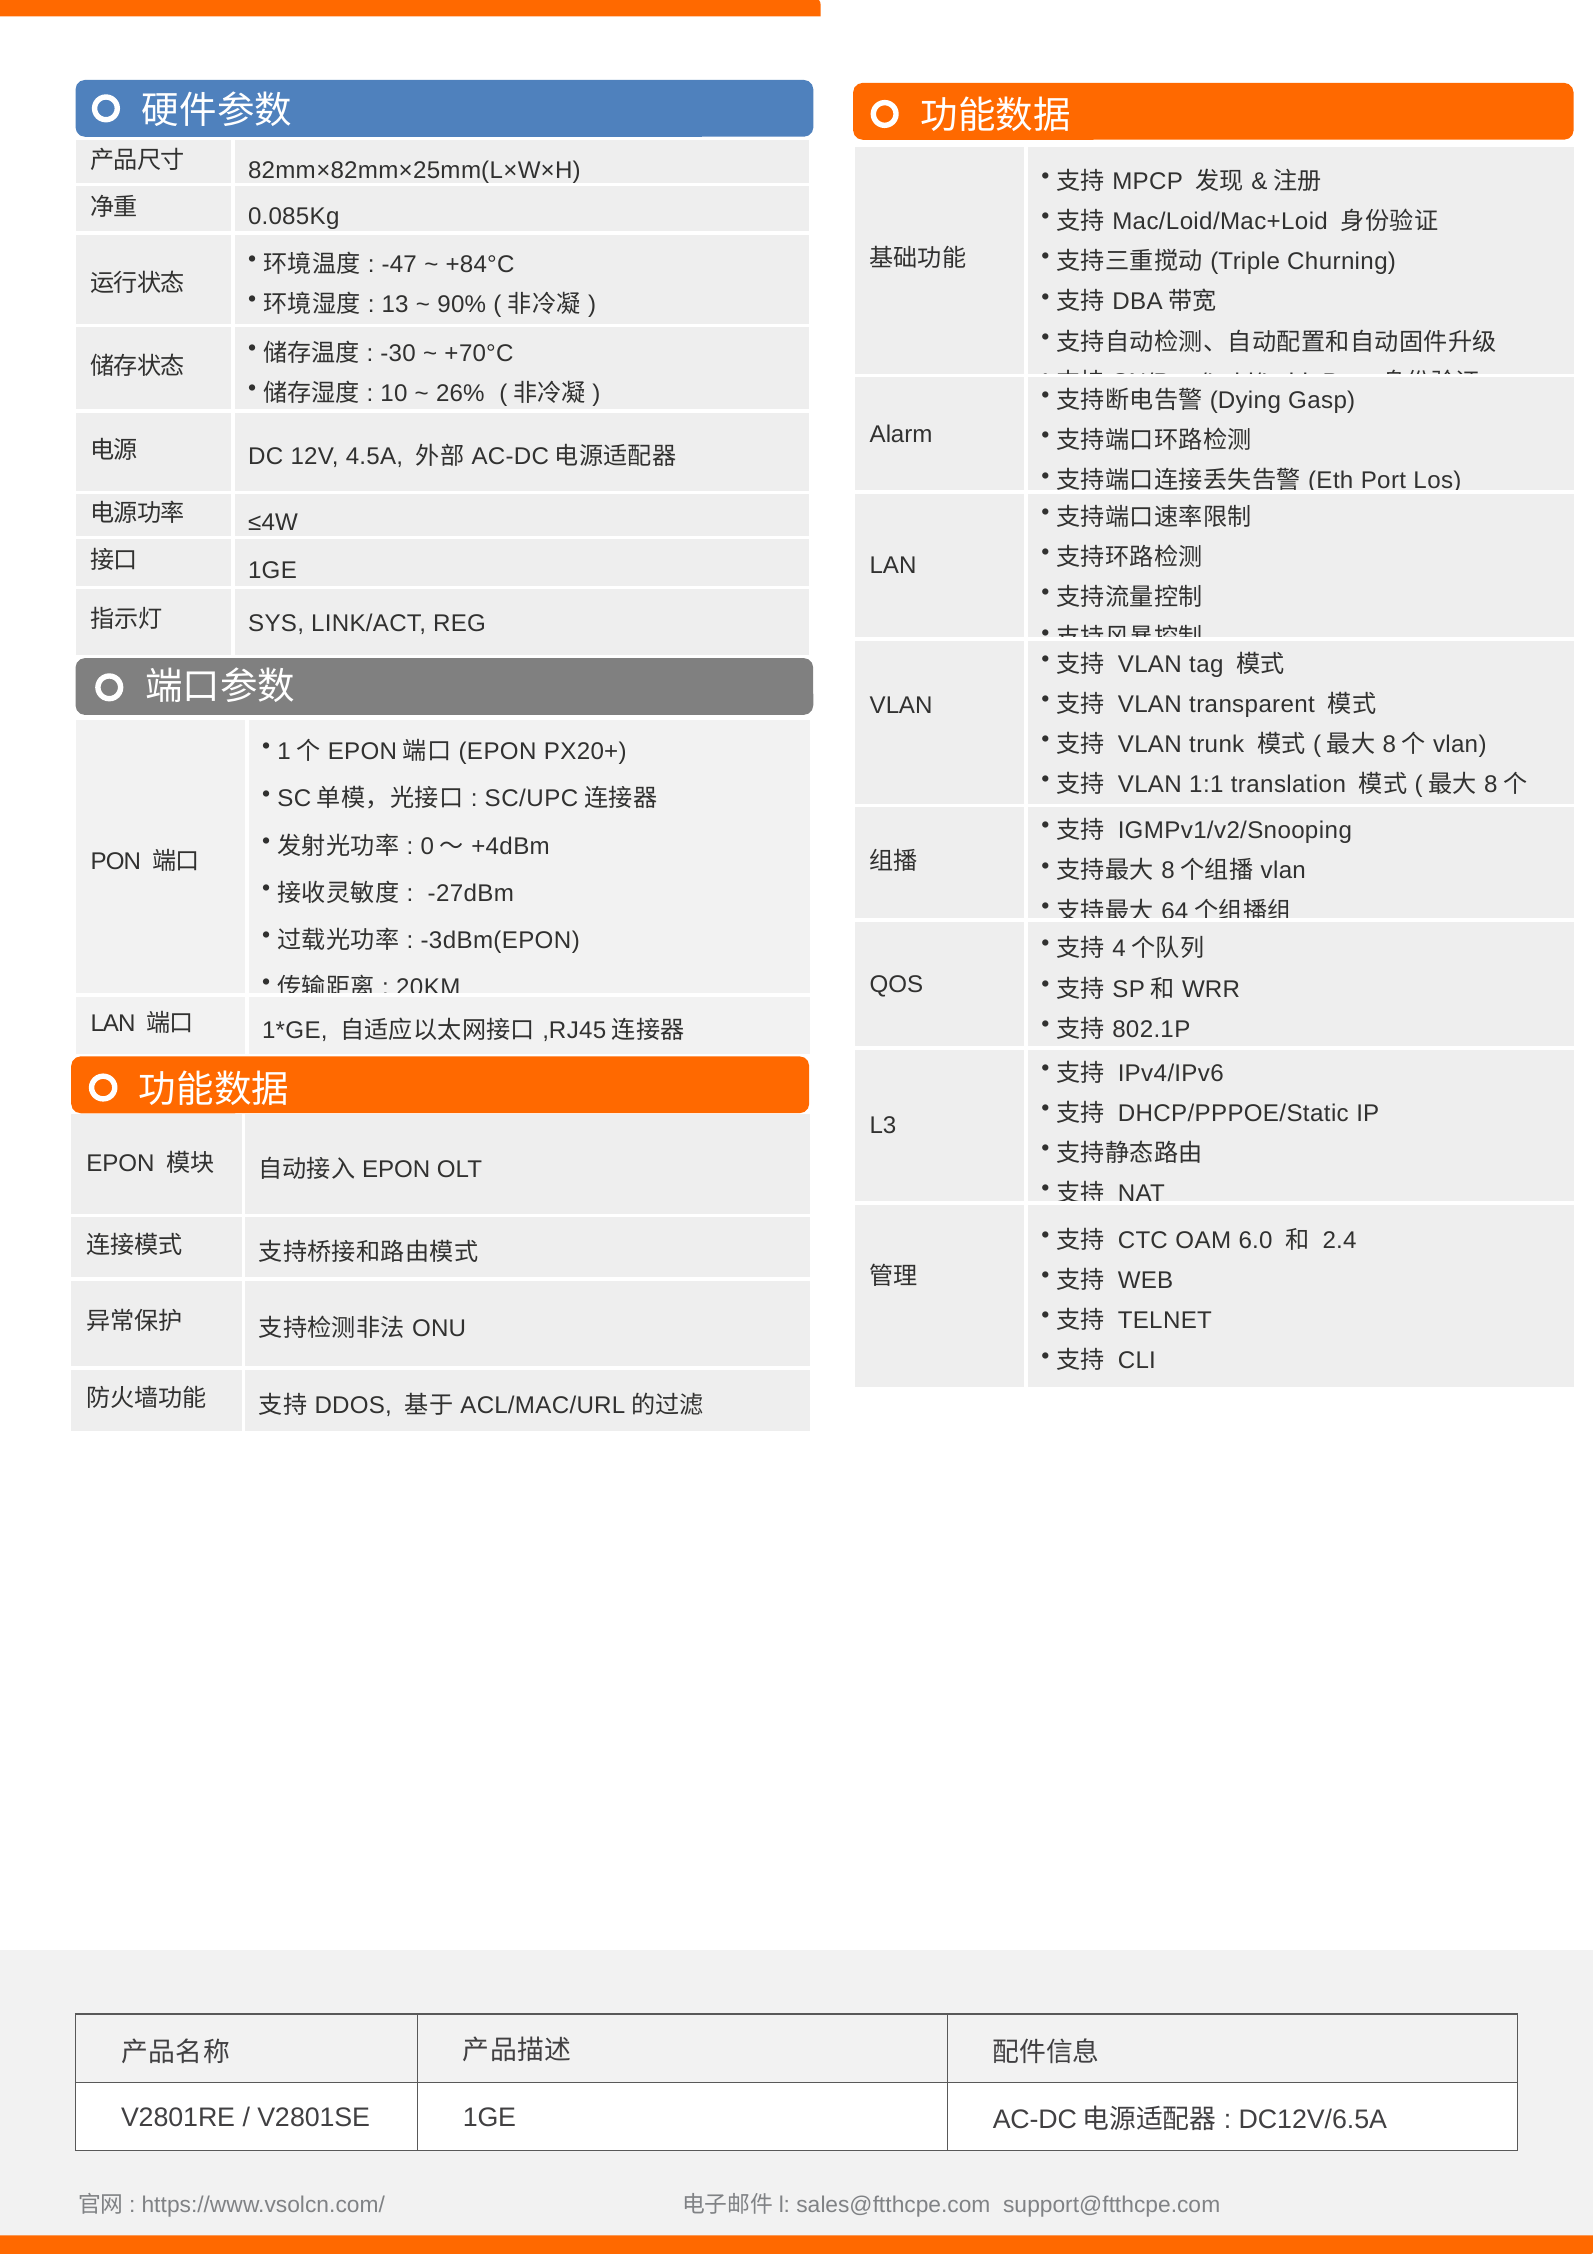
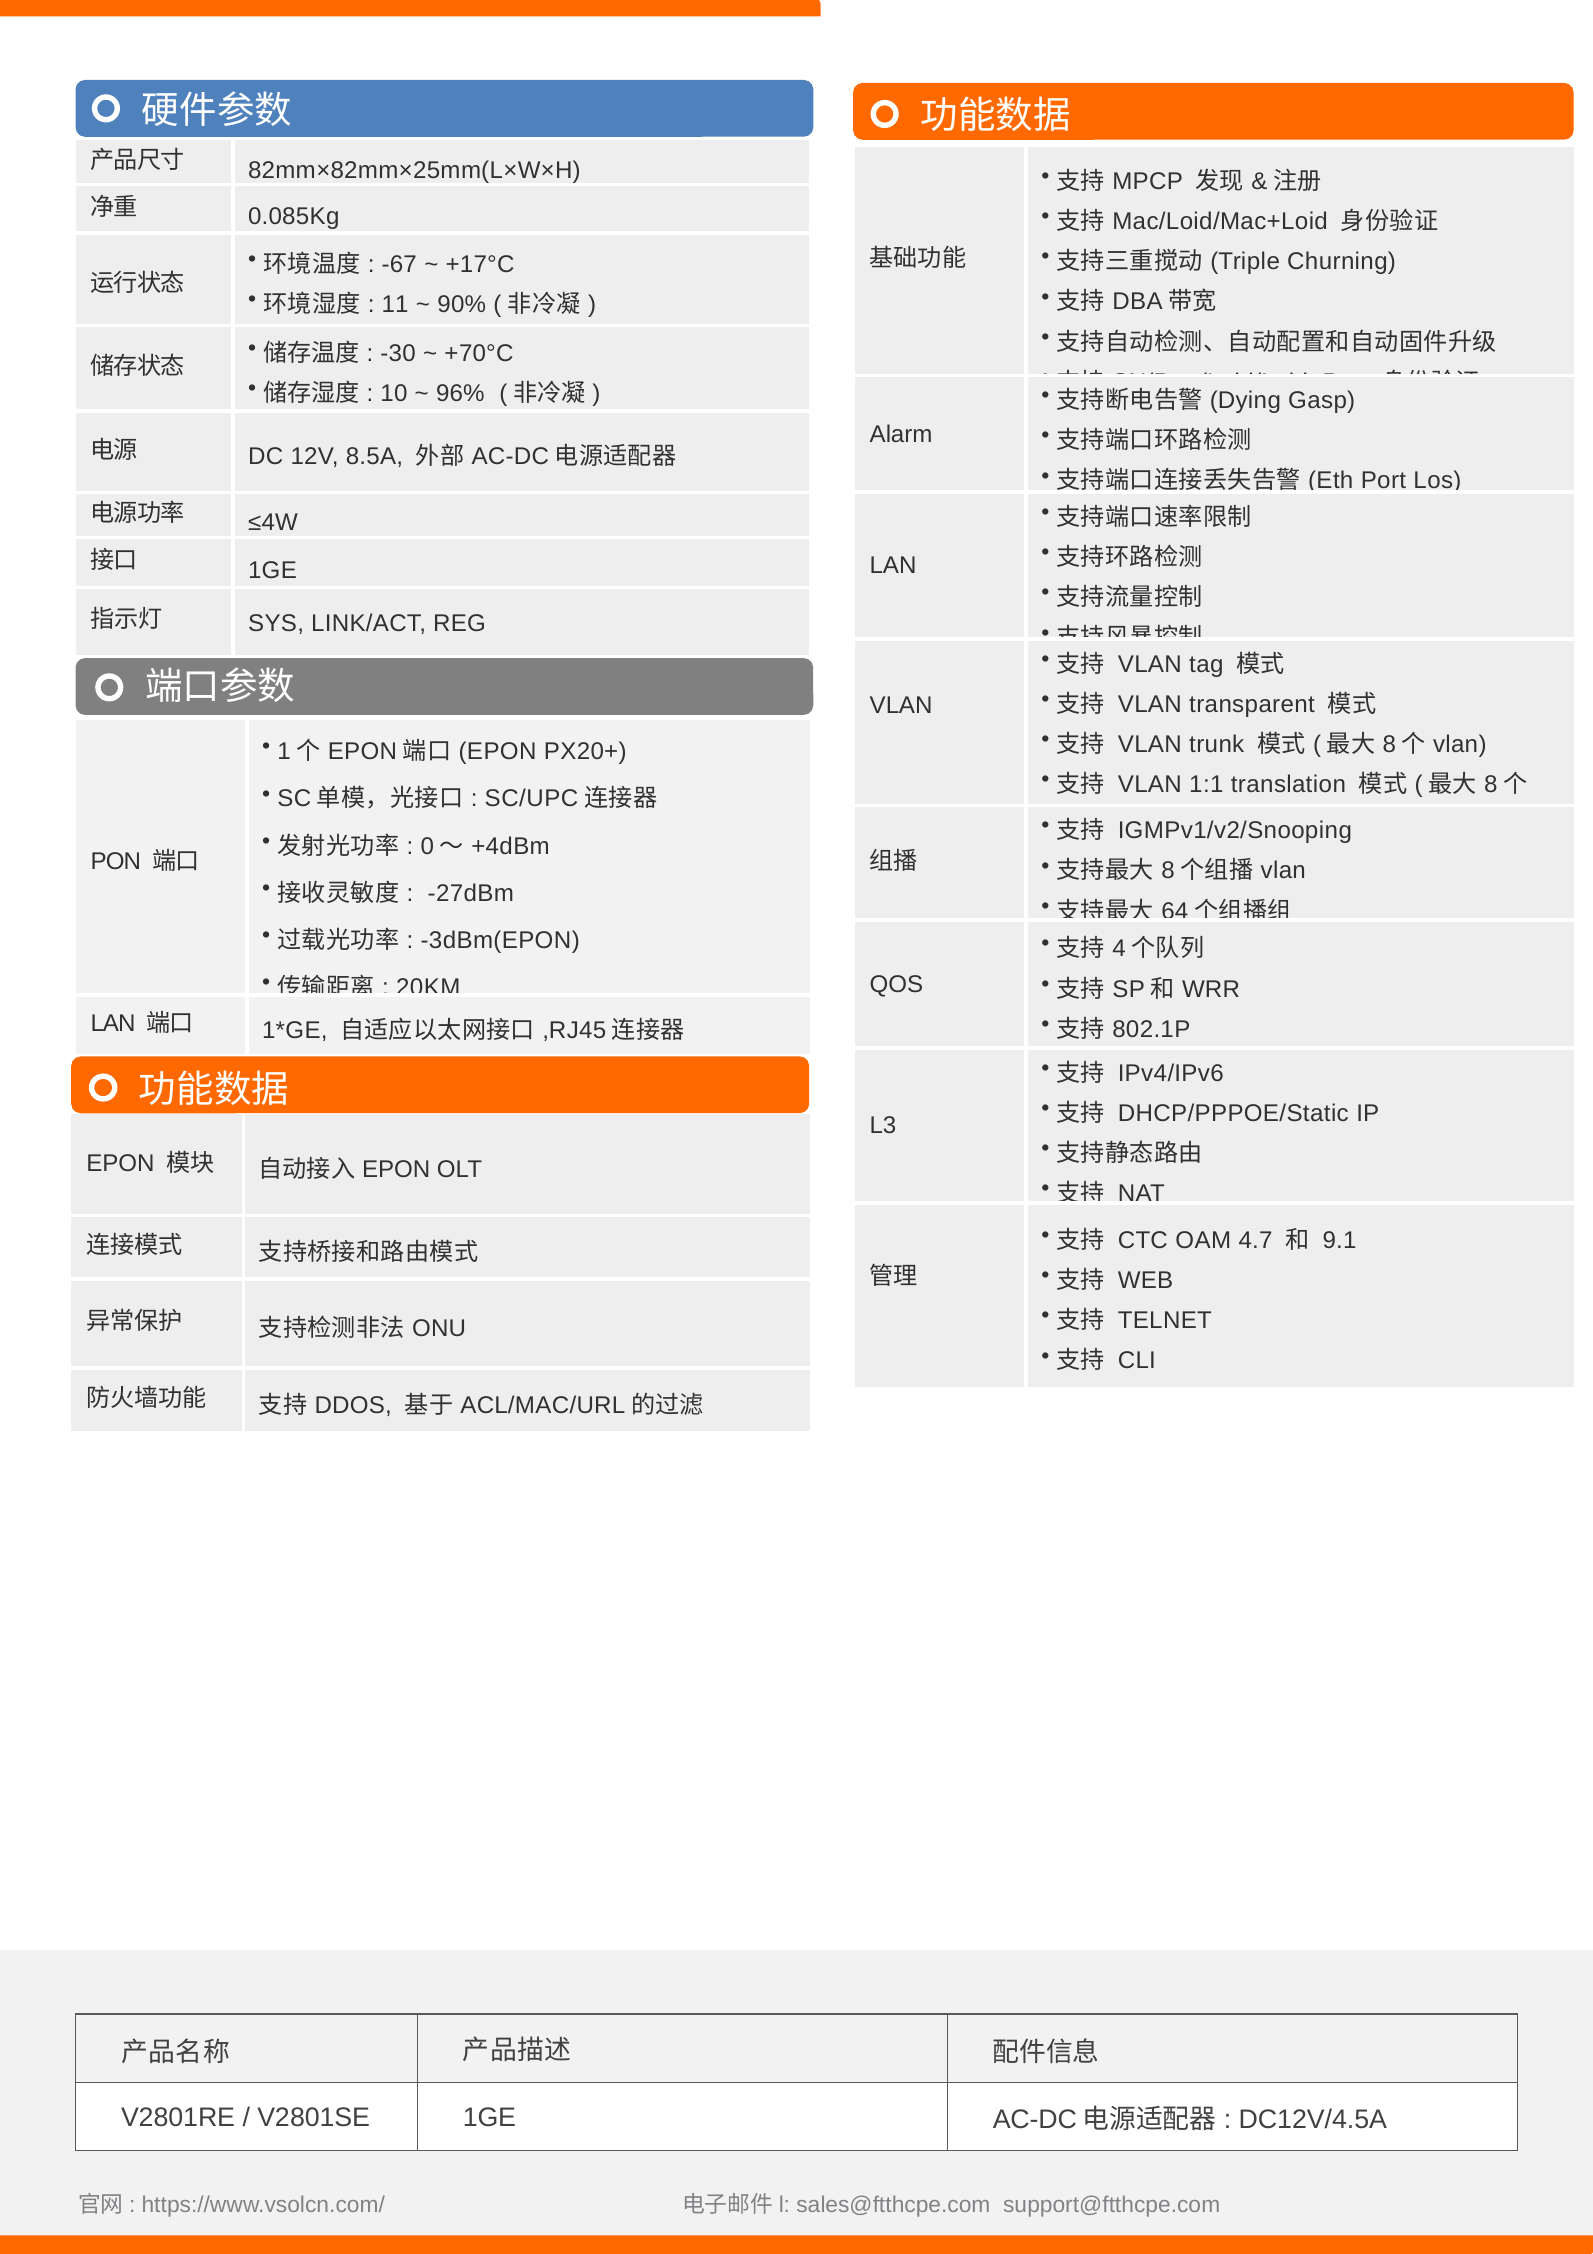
-47: -47 -> -67
+84°C: +84°C -> +17°C
13: 13 -> 11
26%: 26% -> 96%
4.5A: 4.5A -> 8.5A
6.0: 6.0 -> 4.7
2.4: 2.4 -> 9.1
DC12V/6.5A: DC12V/6.5A -> DC12V/4.5A
